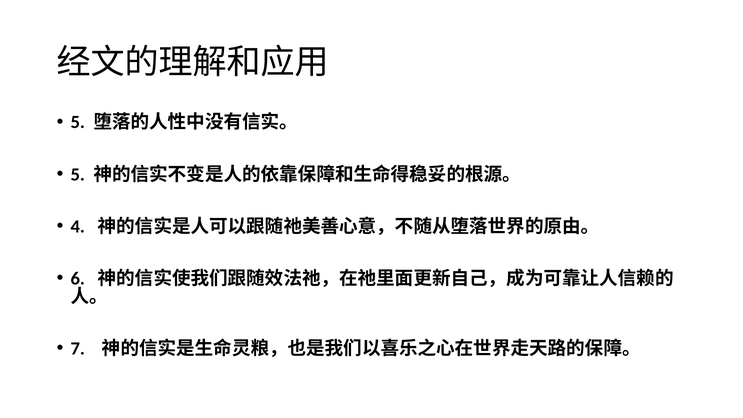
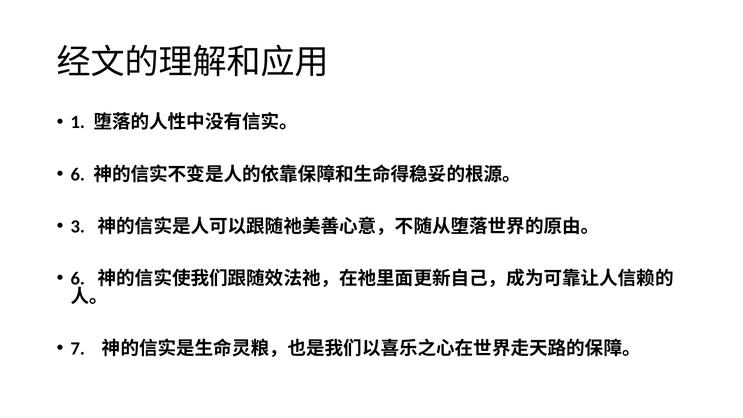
5 at (78, 122): 5 -> 1
5 at (78, 174): 5 -> 6
4: 4 -> 3
